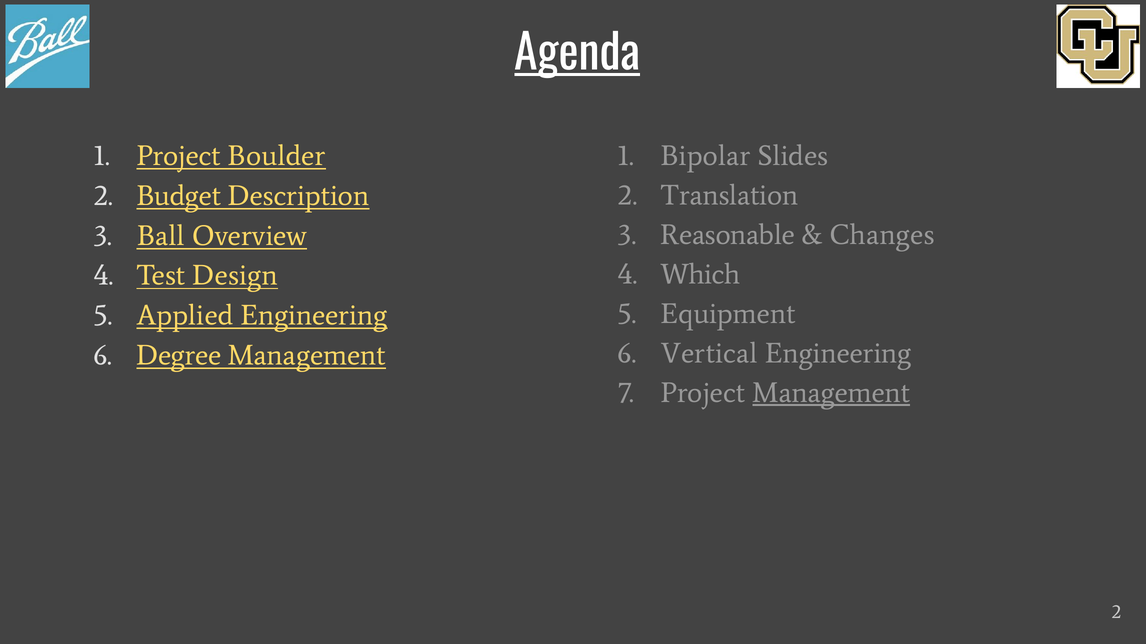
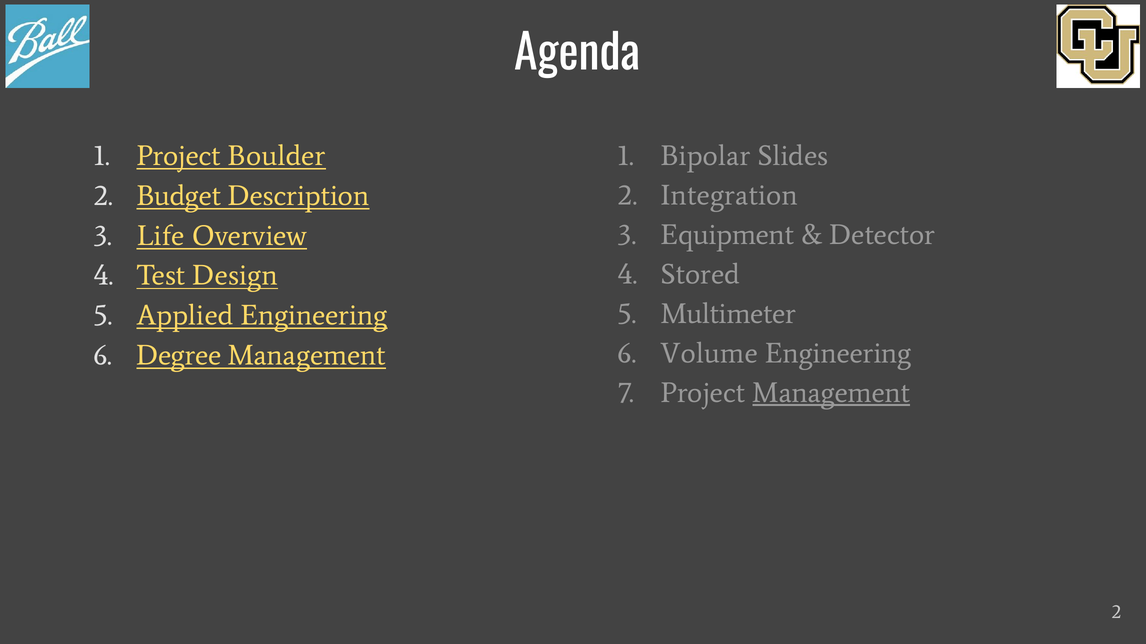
Agenda underline: present -> none
Translation: Translation -> Integration
Reasonable: Reasonable -> Equipment
Changes: Changes -> Detector
Ball: Ball -> Life
Which: Which -> Stored
Equipment: Equipment -> Multimeter
Vertical: Vertical -> Volume
